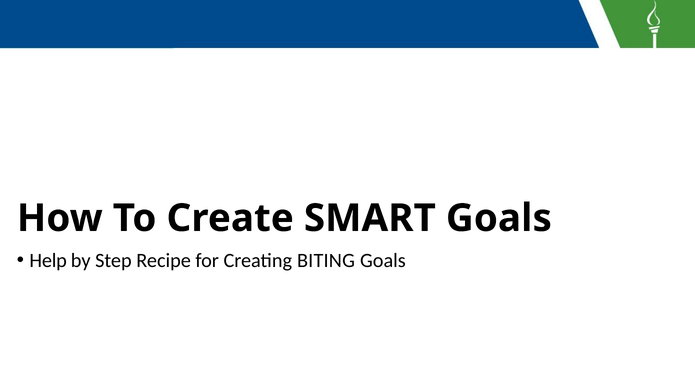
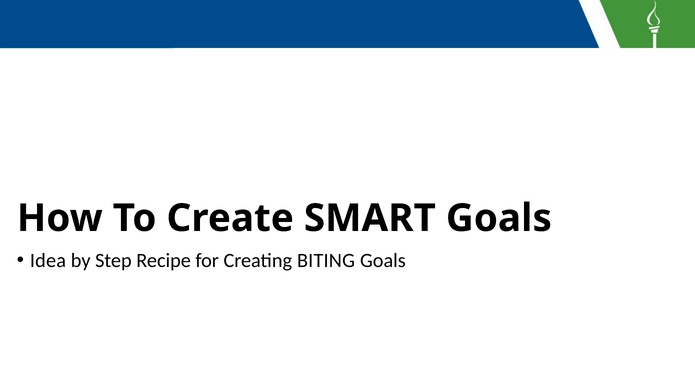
Help: Help -> Idea
